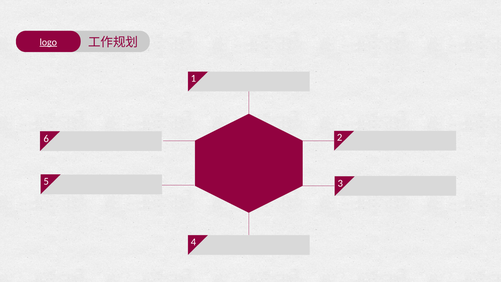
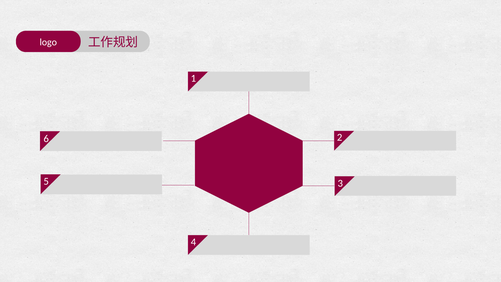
logo underline: present -> none
